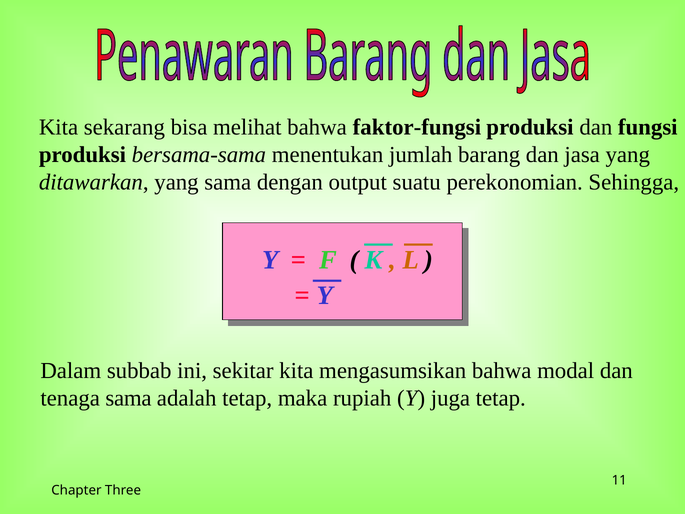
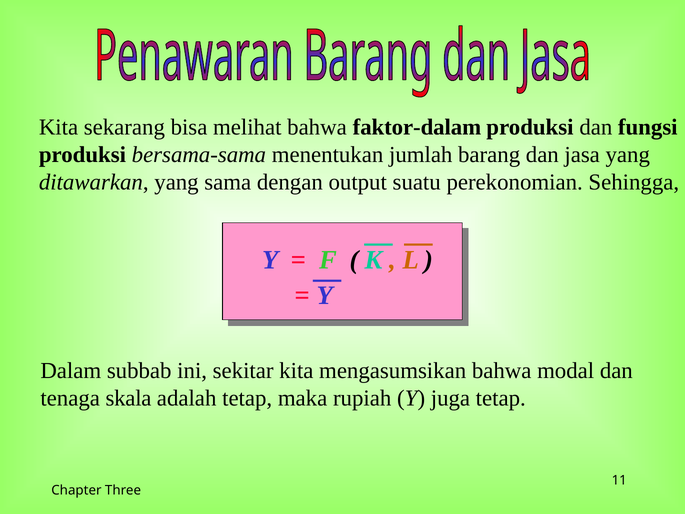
faktor-fungsi: faktor-fungsi -> faktor-dalam
tenaga sama: sama -> skala
